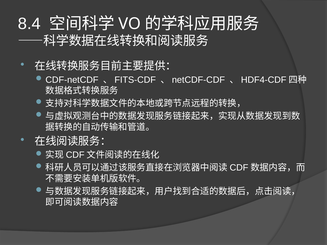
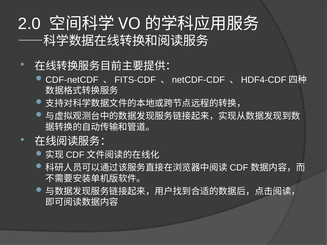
8.4: 8.4 -> 2.0
